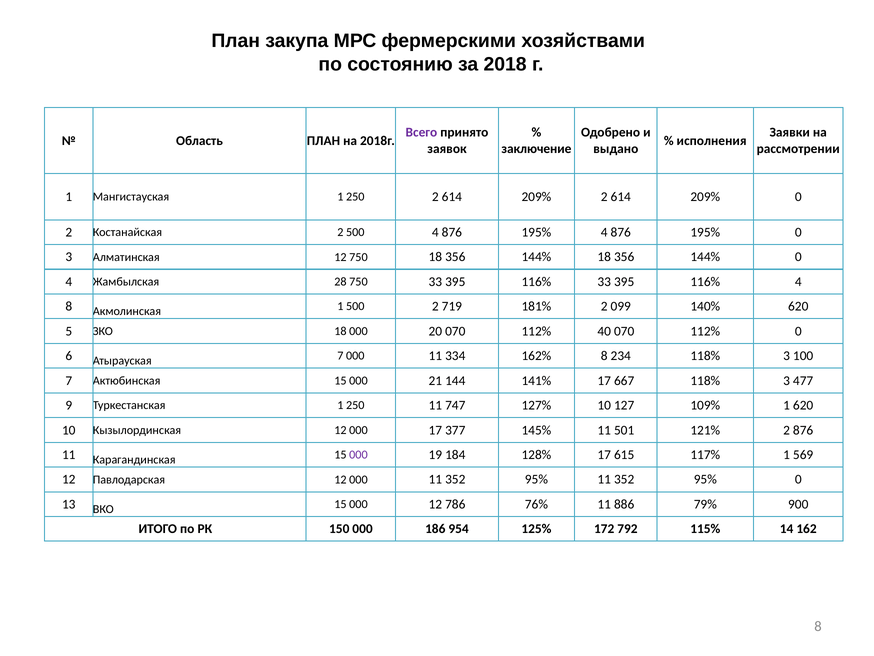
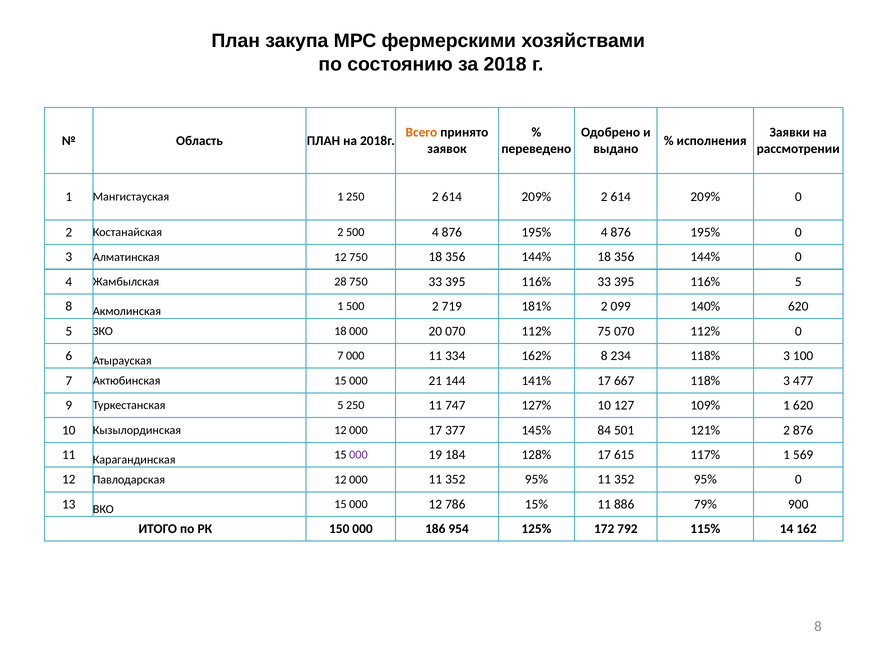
Всего colour: purple -> orange
заключение: заключение -> переведено
116% 4: 4 -> 5
40: 40 -> 75
Туркестанская 1: 1 -> 5
145% 11: 11 -> 84
76%: 76% -> 15%
